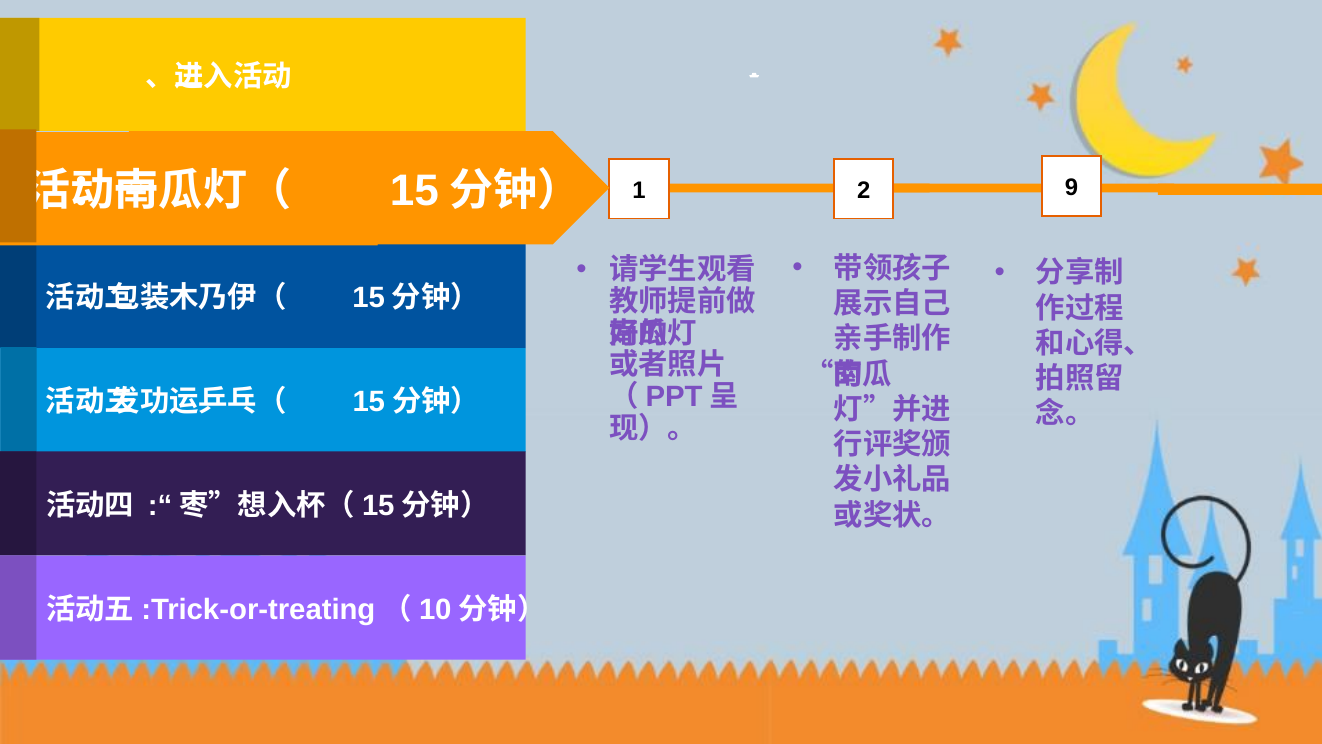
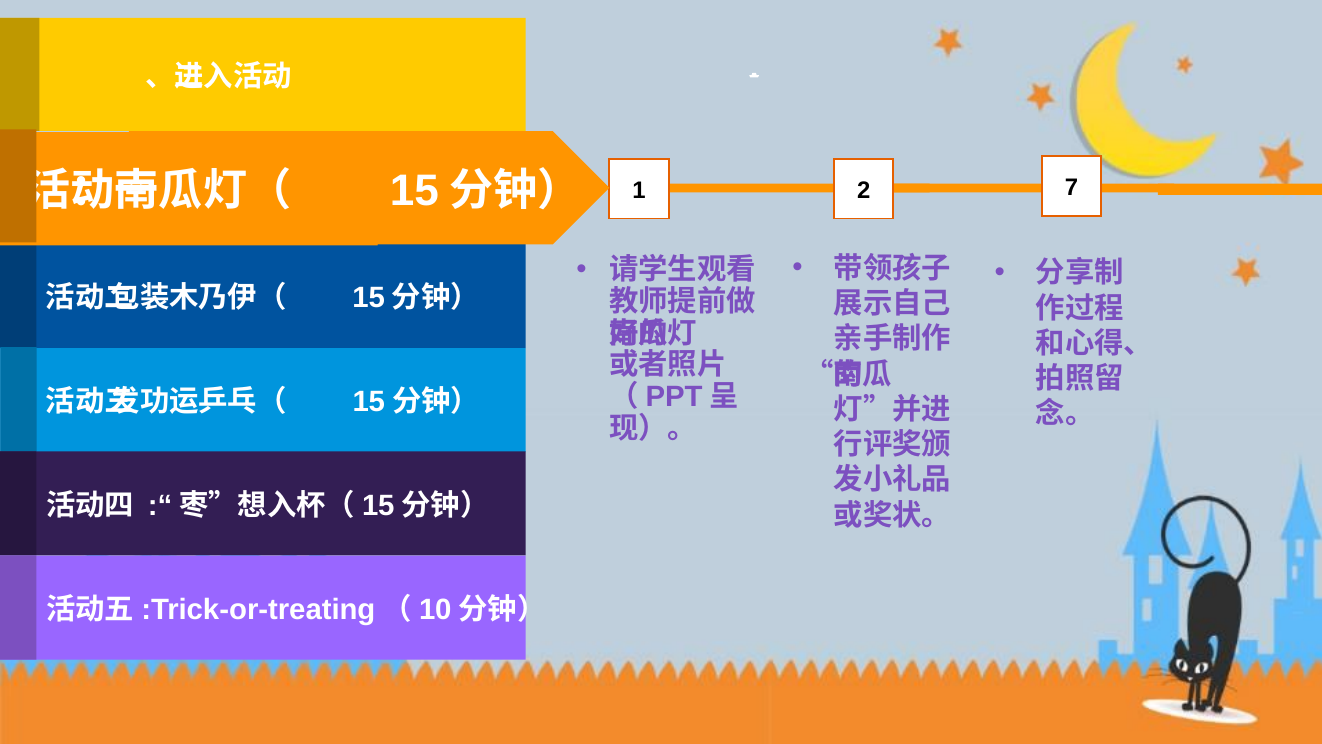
9: 9 -> 7
